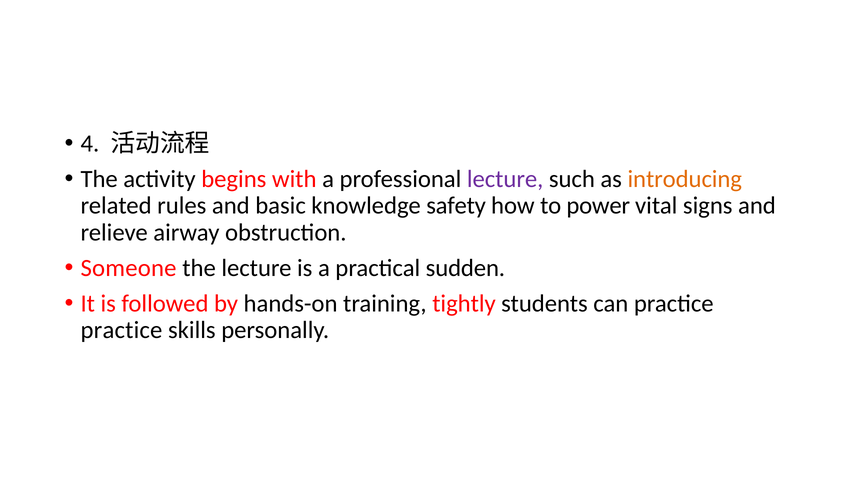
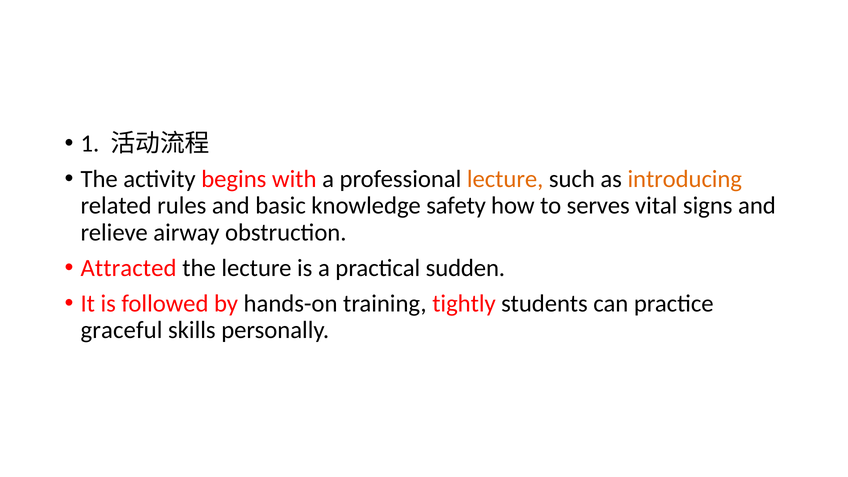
4: 4 -> 1
lecture at (505, 179) colour: purple -> orange
power: power -> serves
Someone: Someone -> Attracted
practice at (121, 330): practice -> graceful
